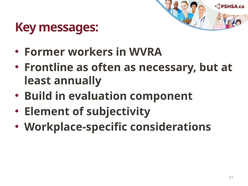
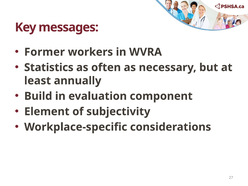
Frontline: Frontline -> Statistics
